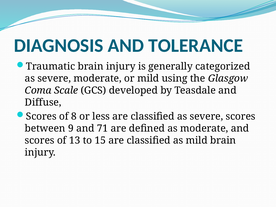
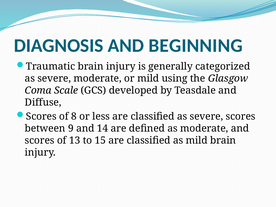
TOLERANCE: TOLERANCE -> BEGINNING
71: 71 -> 14
